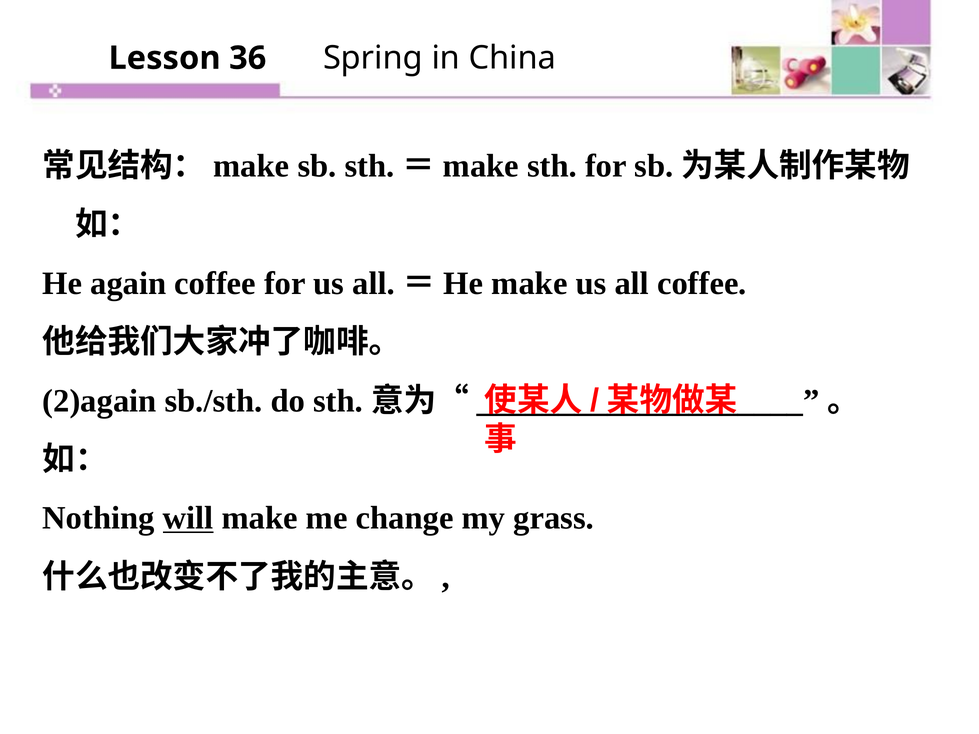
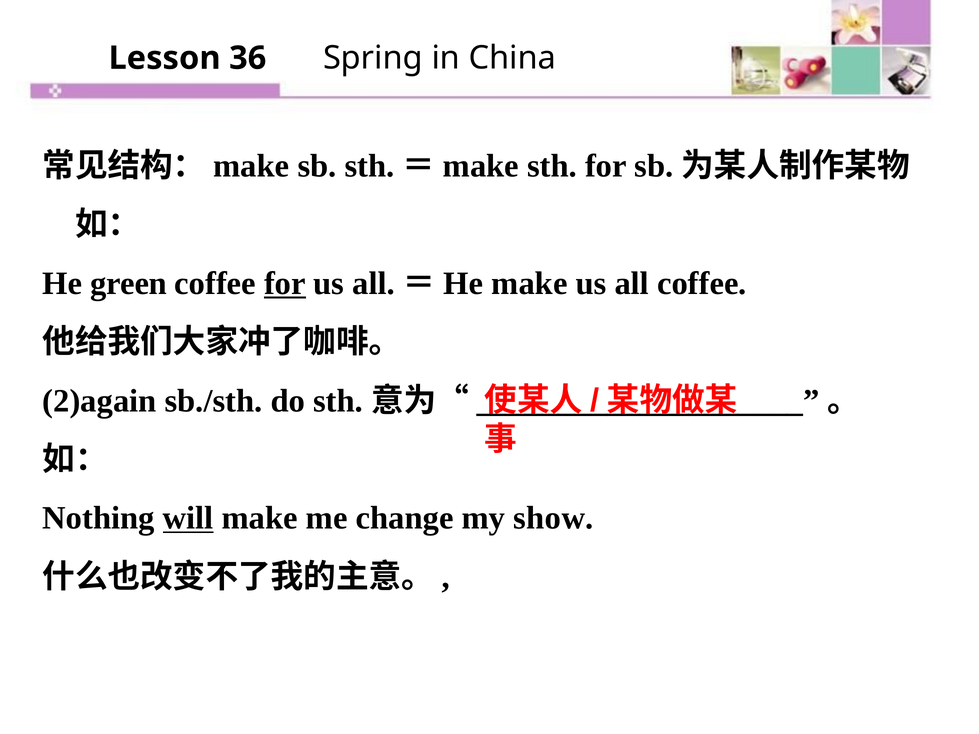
again: again -> green
for at (285, 283) underline: none -> present
grass: grass -> show
